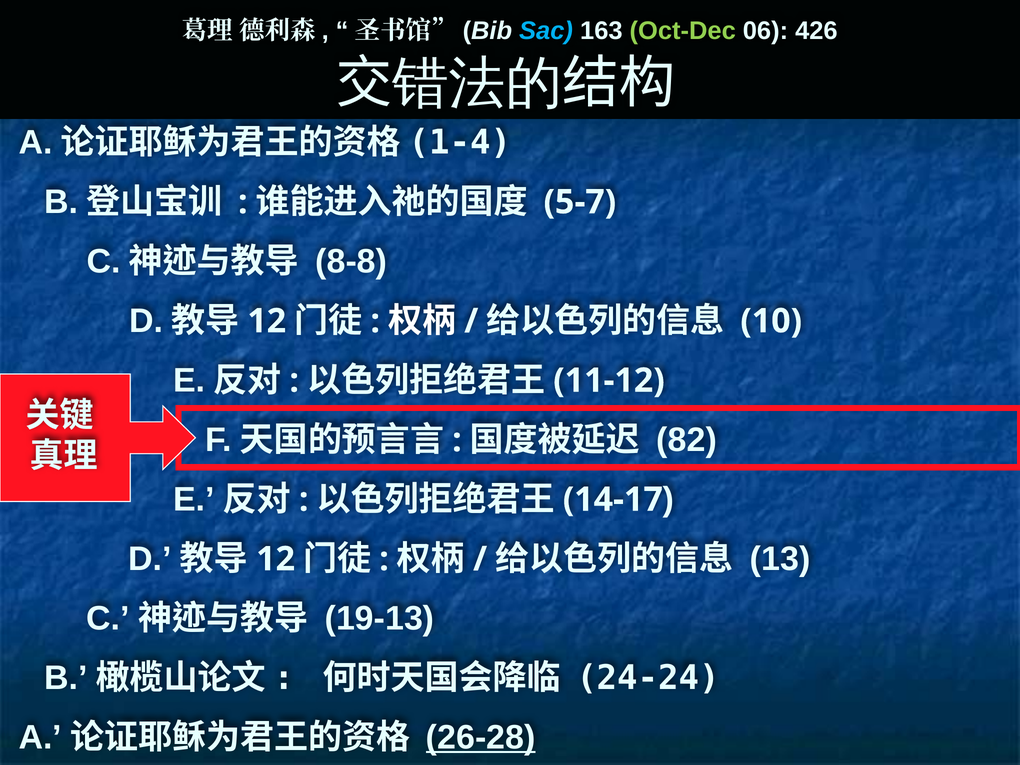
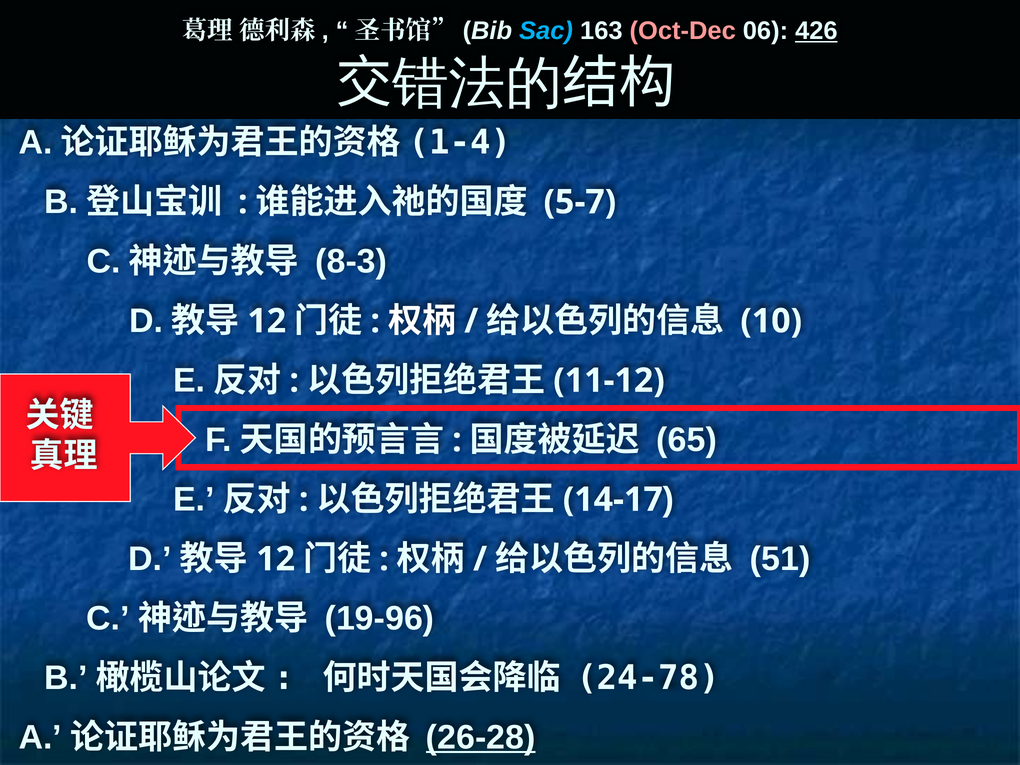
Oct-Dec colour: light green -> pink
426 underline: none -> present
8-8: 8-8 -> 8-3
82: 82 -> 65
13: 13 -> 51
19-13: 19-13 -> 19-96
24-24: 24-24 -> 24-78
